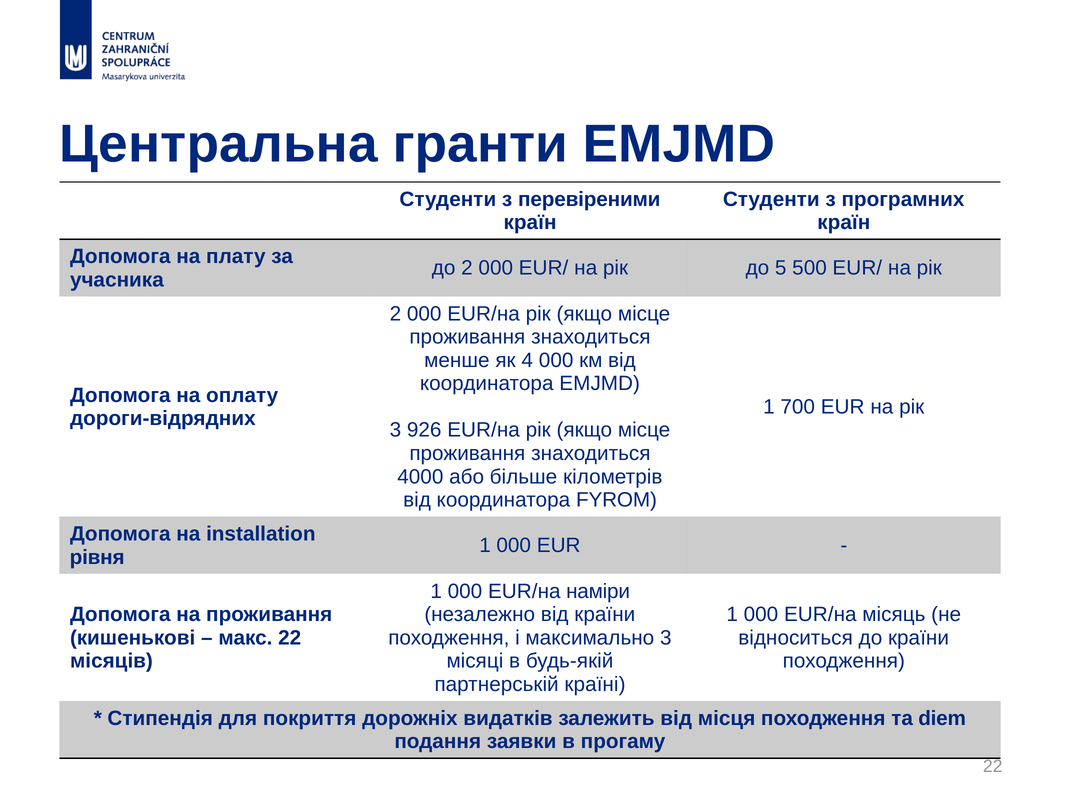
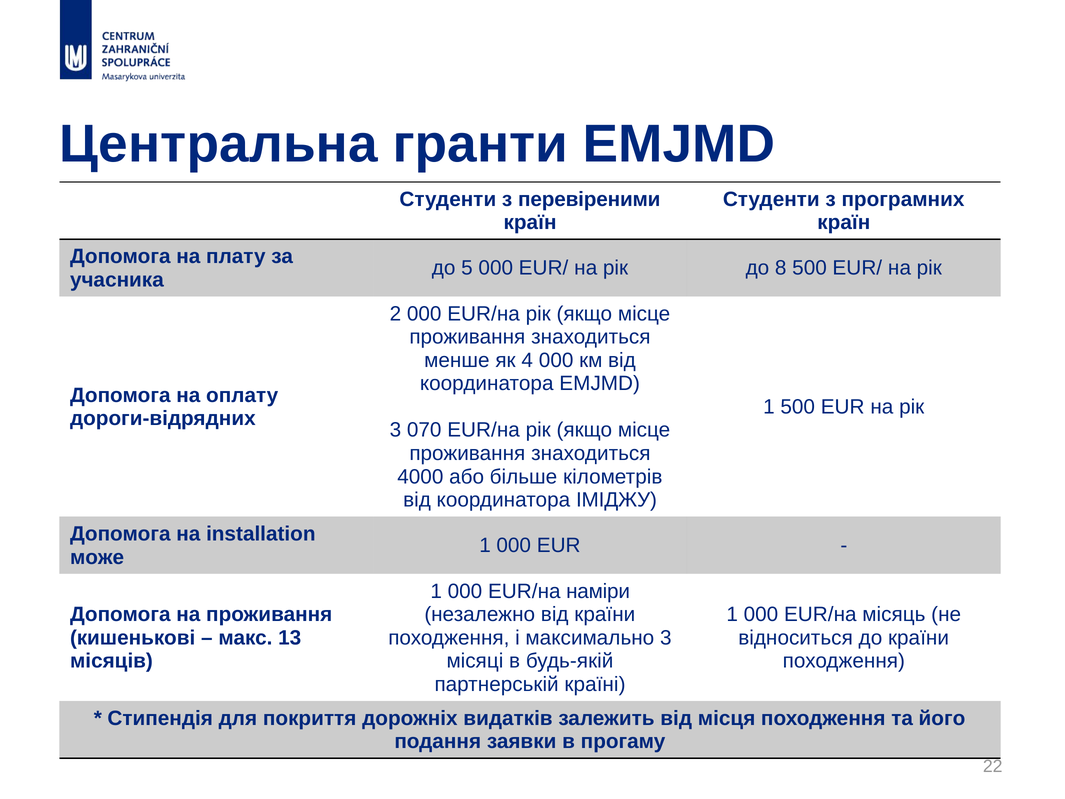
до 2: 2 -> 5
5: 5 -> 8
1 700: 700 -> 500
926: 926 -> 070
FYROM: FYROM -> ІМІДЖУ
рівня: рівня -> може
макс 22: 22 -> 13
diem: diem -> його
